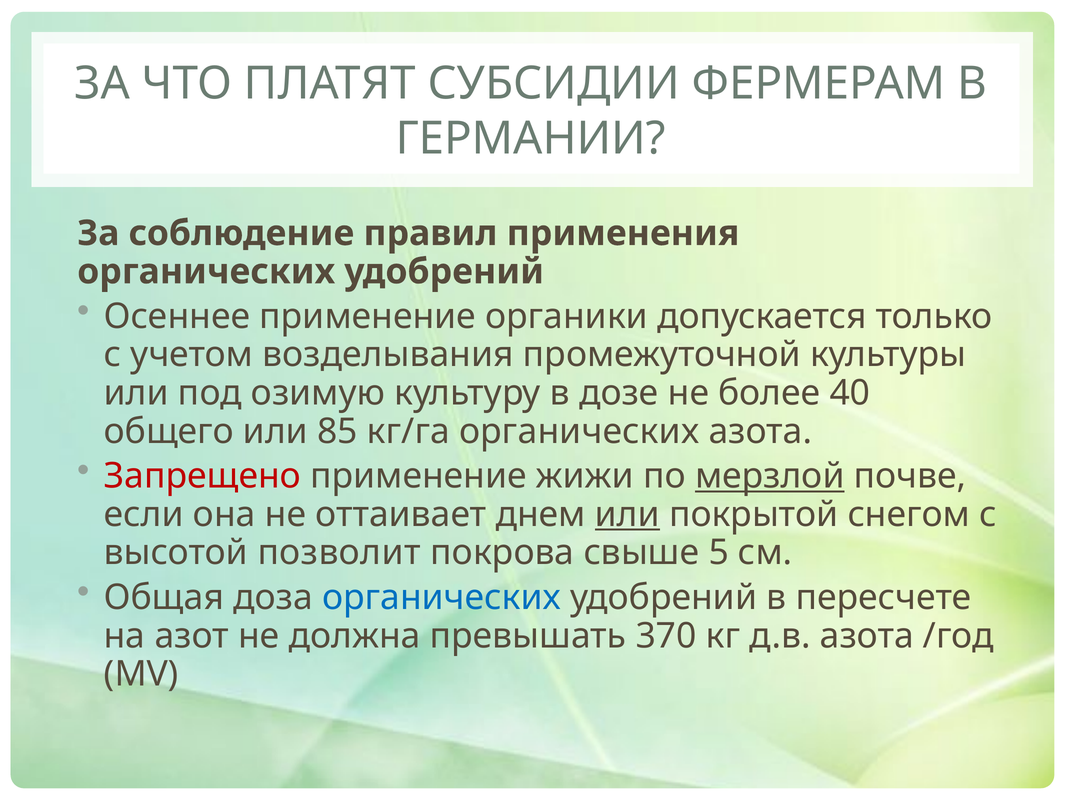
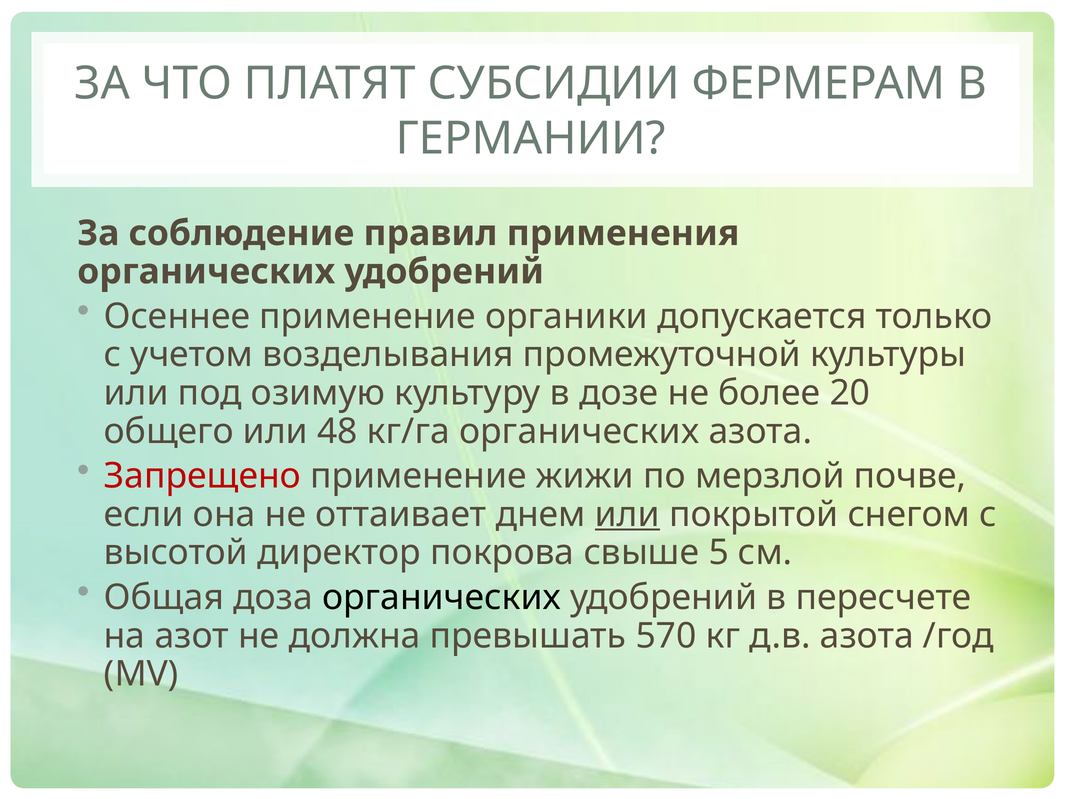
40: 40 -> 20
85: 85 -> 48
мерзлой underline: present -> none
позволит: позволит -> директор
органических at (441, 597) colour: blue -> black
370: 370 -> 570
